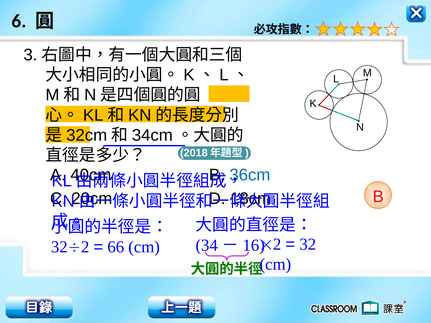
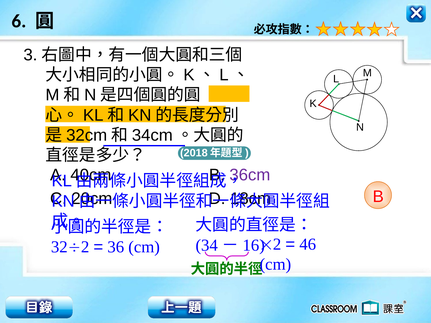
36cm colour: blue -> purple
32 at (308, 244): 32 -> 46
66: 66 -> 36
